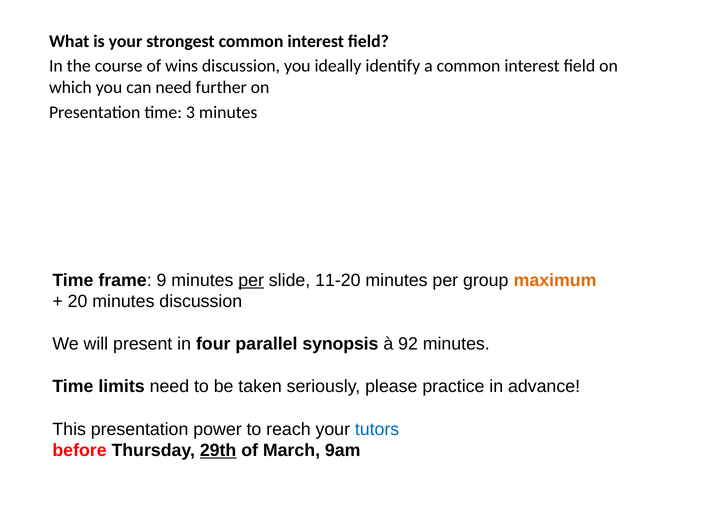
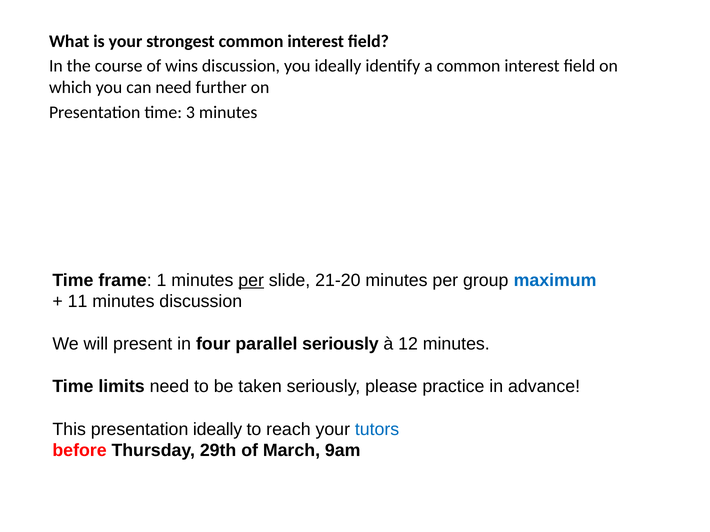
9: 9 -> 1
11-20: 11-20 -> 21-20
maximum colour: orange -> blue
20: 20 -> 11
parallel synopsis: synopsis -> seriously
92: 92 -> 12
presentation power: power -> ideally
29th underline: present -> none
